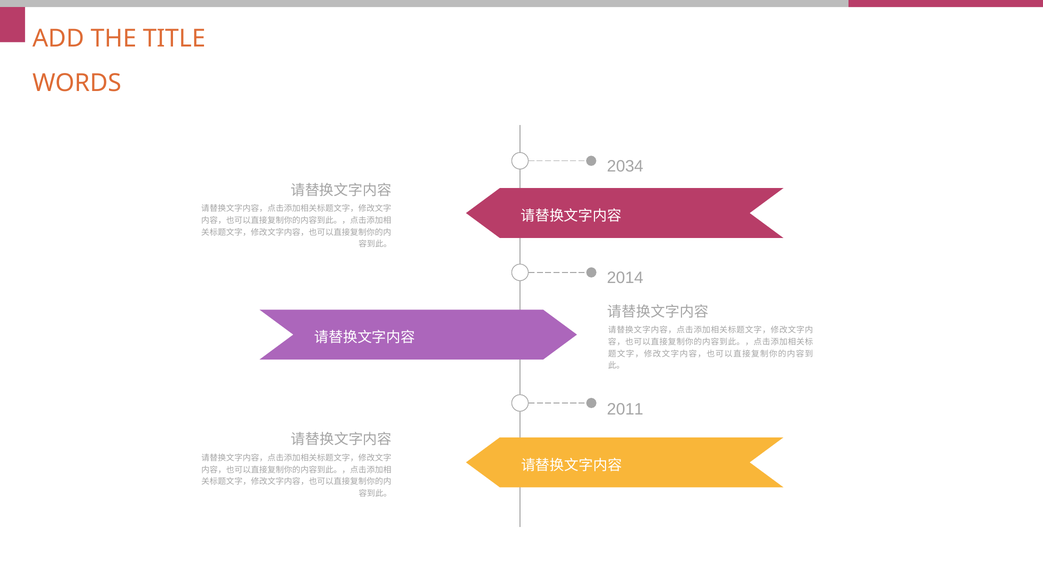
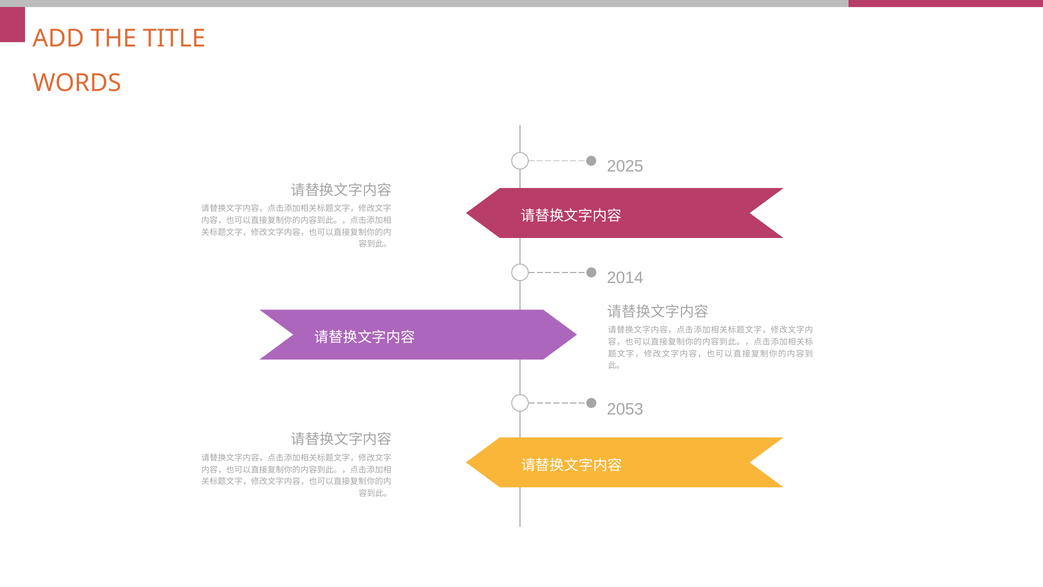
2034: 2034 -> 2025
2011: 2011 -> 2053
